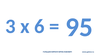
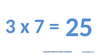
6: 6 -> 7
95: 95 -> 25
